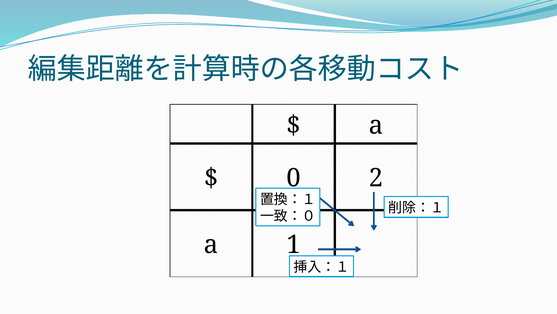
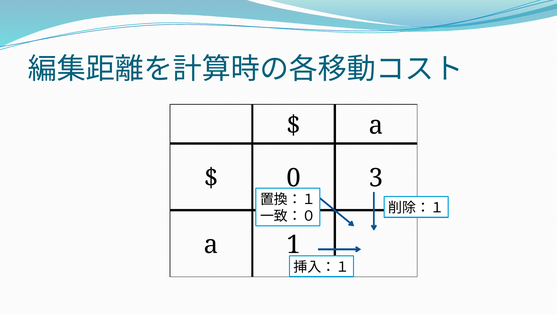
2: 2 -> 3
